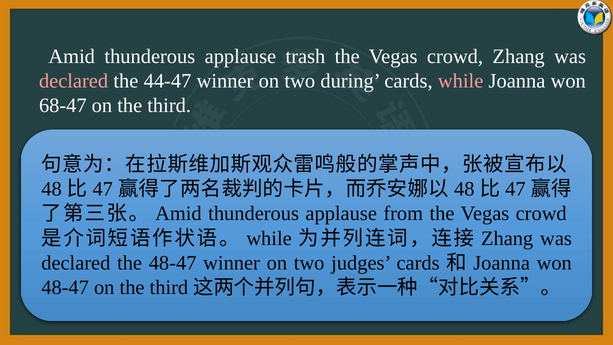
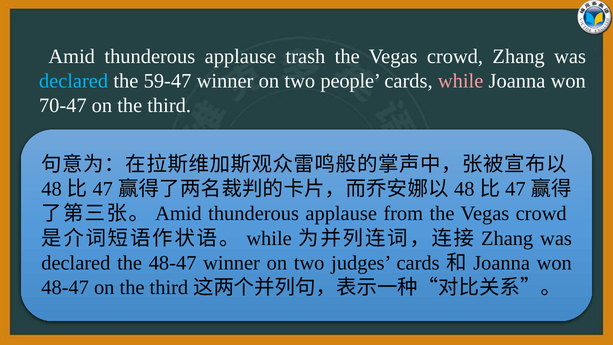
declared at (74, 81) colour: pink -> light blue
44-47: 44-47 -> 59-47
during: during -> people
68-47: 68-47 -> 70-47
